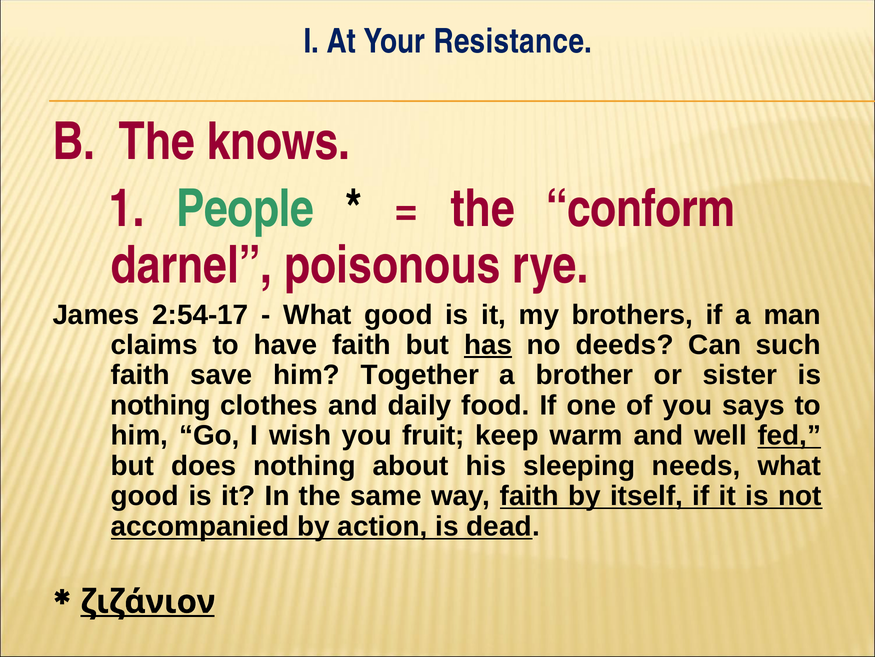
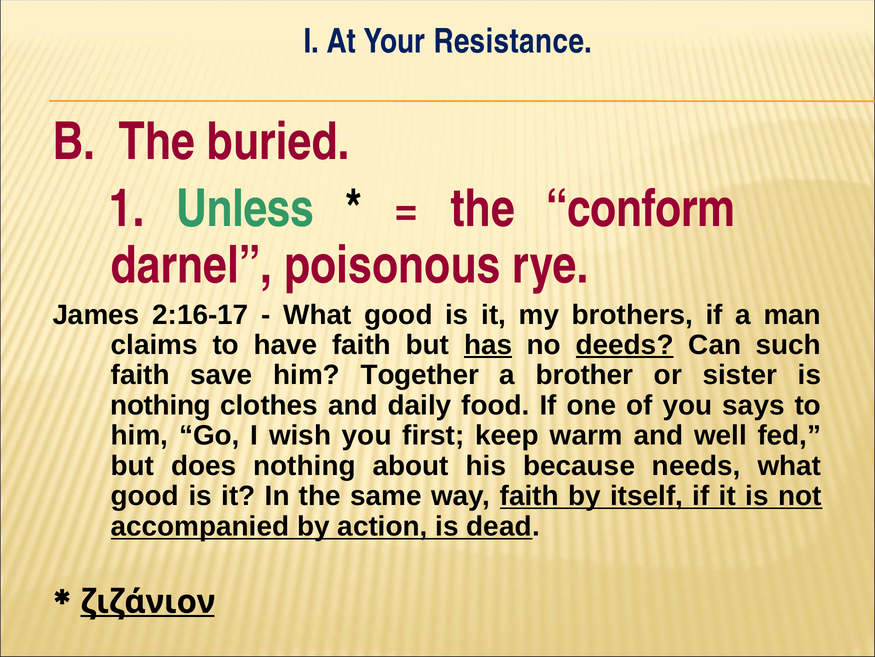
knows: knows -> buried
People: People -> Unless
2:54-17: 2:54-17 -> 2:16-17
deeds underline: none -> present
fruit: fruit -> first
fed underline: present -> none
sleeping: sleeping -> because
